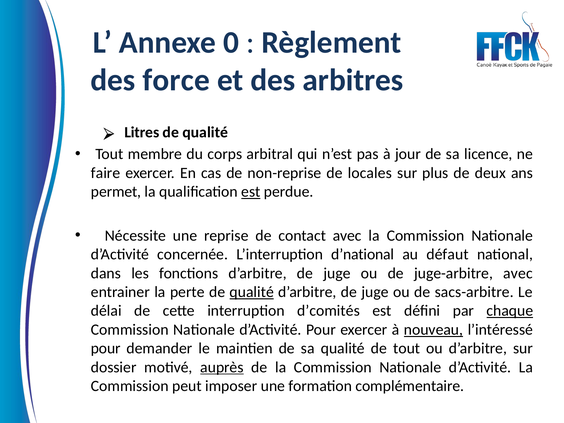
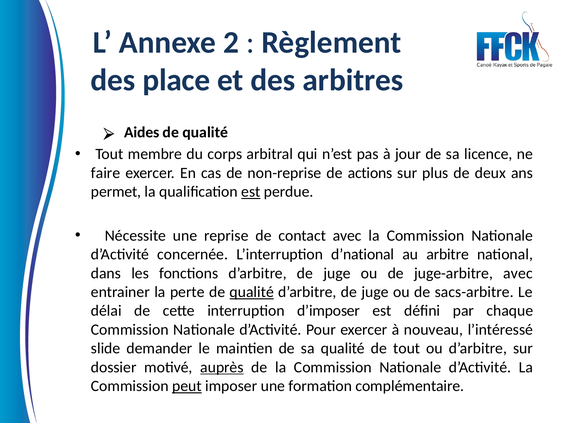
0: 0 -> 2
force: force -> place
Litres: Litres -> Aides
locales: locales -> actions
défaut: défaut -> arbitre
d’comités: d’comités -> d’imposer
chaque underline: present -> none
nouveau underline: present -> none
pour at (106, 348): pour -> slide
peut underline: none -> present
